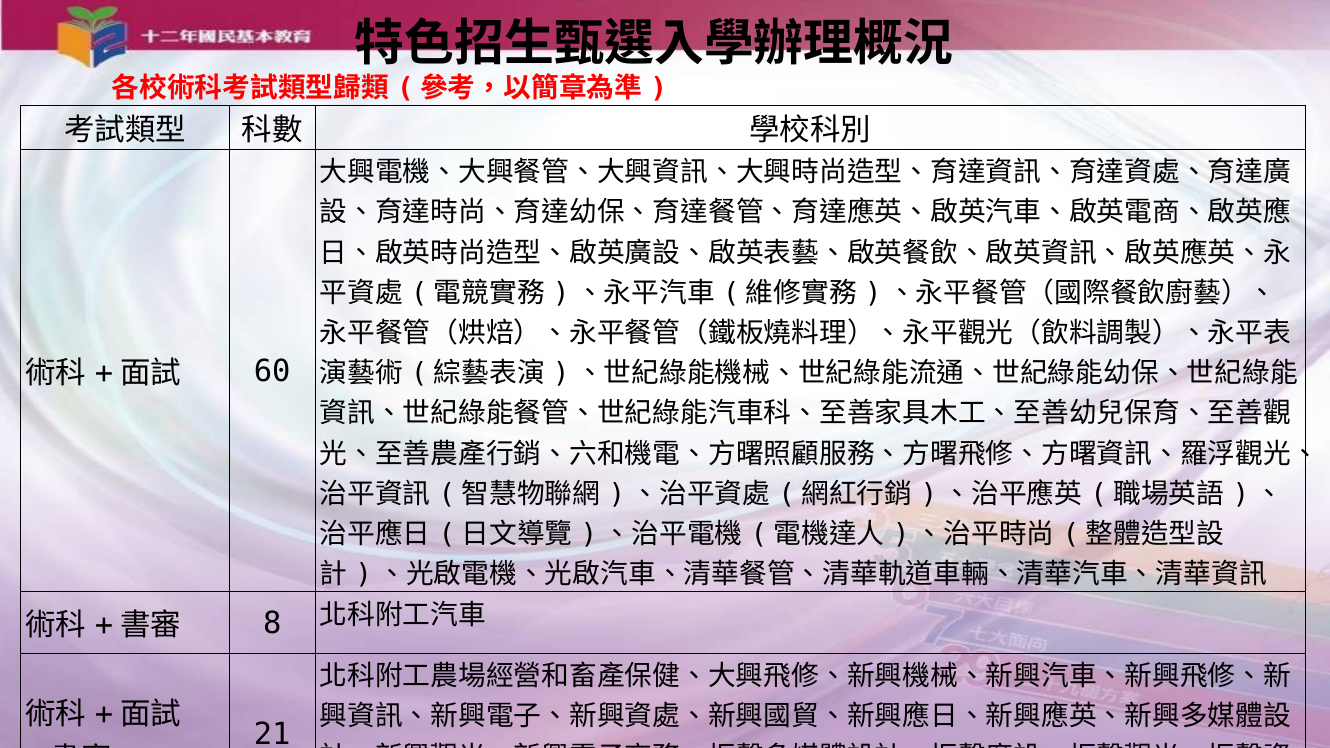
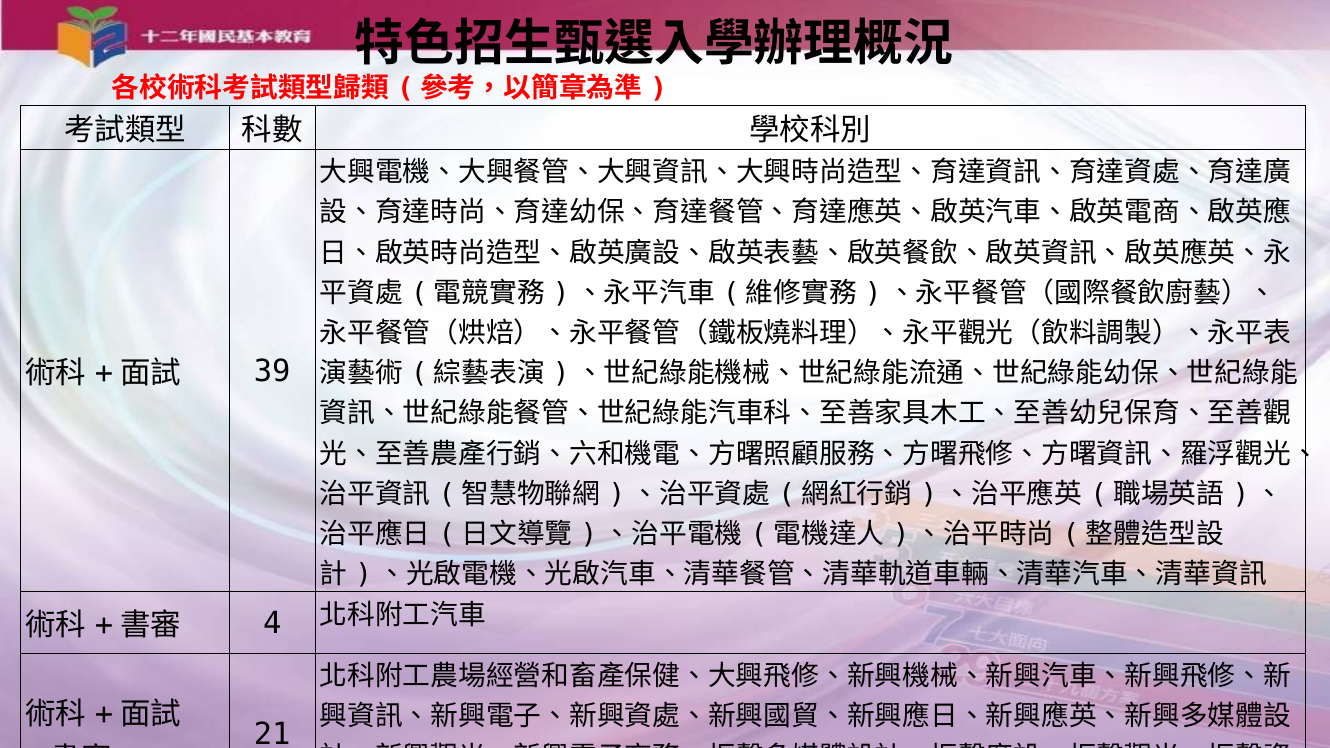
60: 60 -> 39
8: 8 -> 4
